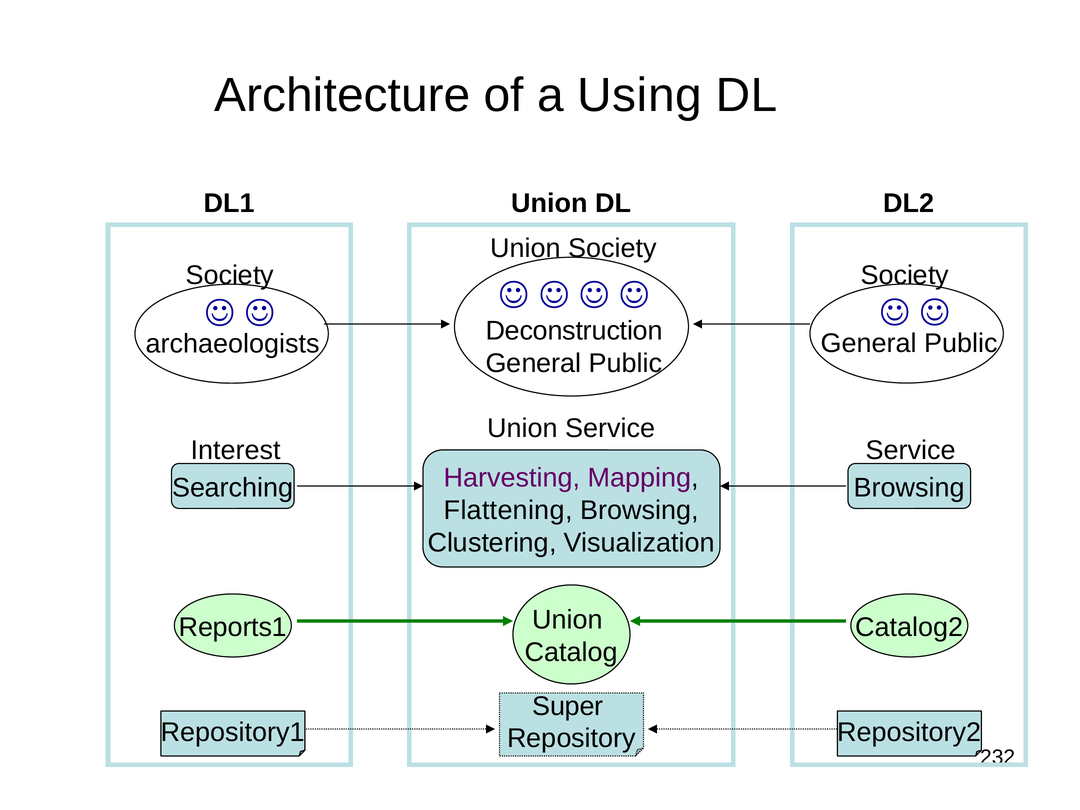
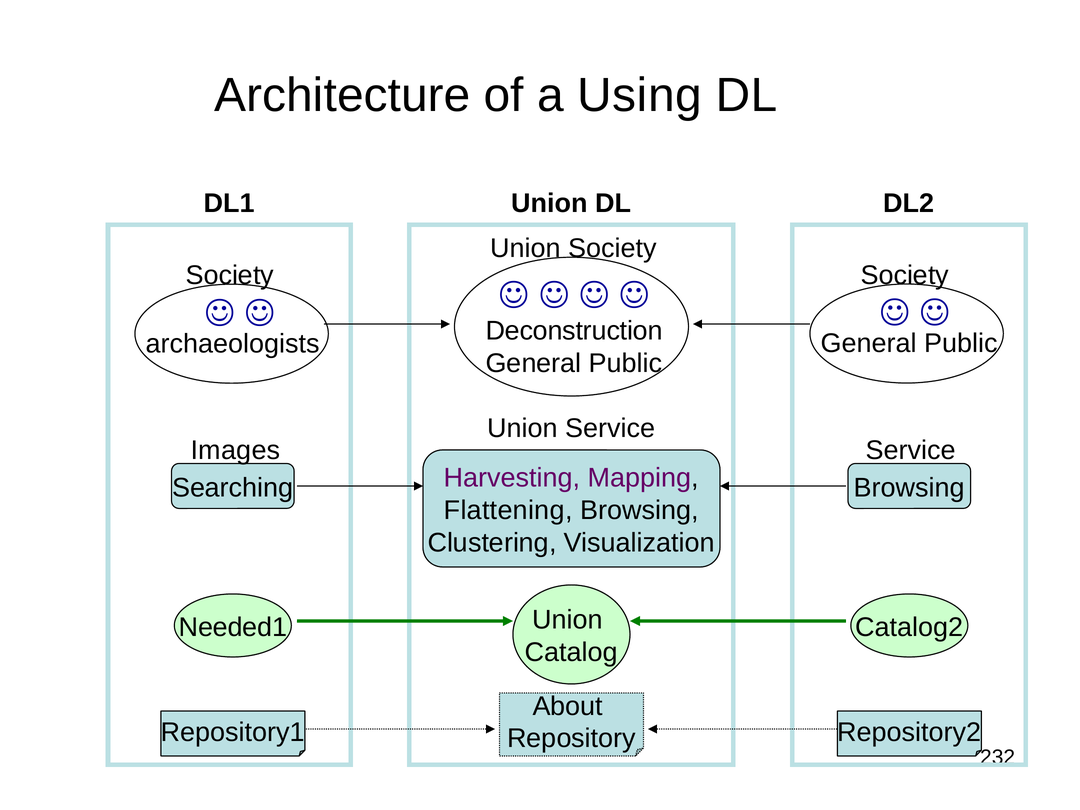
Interest: Interest -> Images
Reports1: Reports1 -> Needed1
Super: Super -> About
